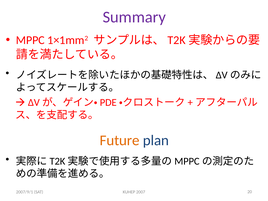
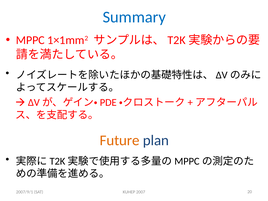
Summary colour: purple -> blue
